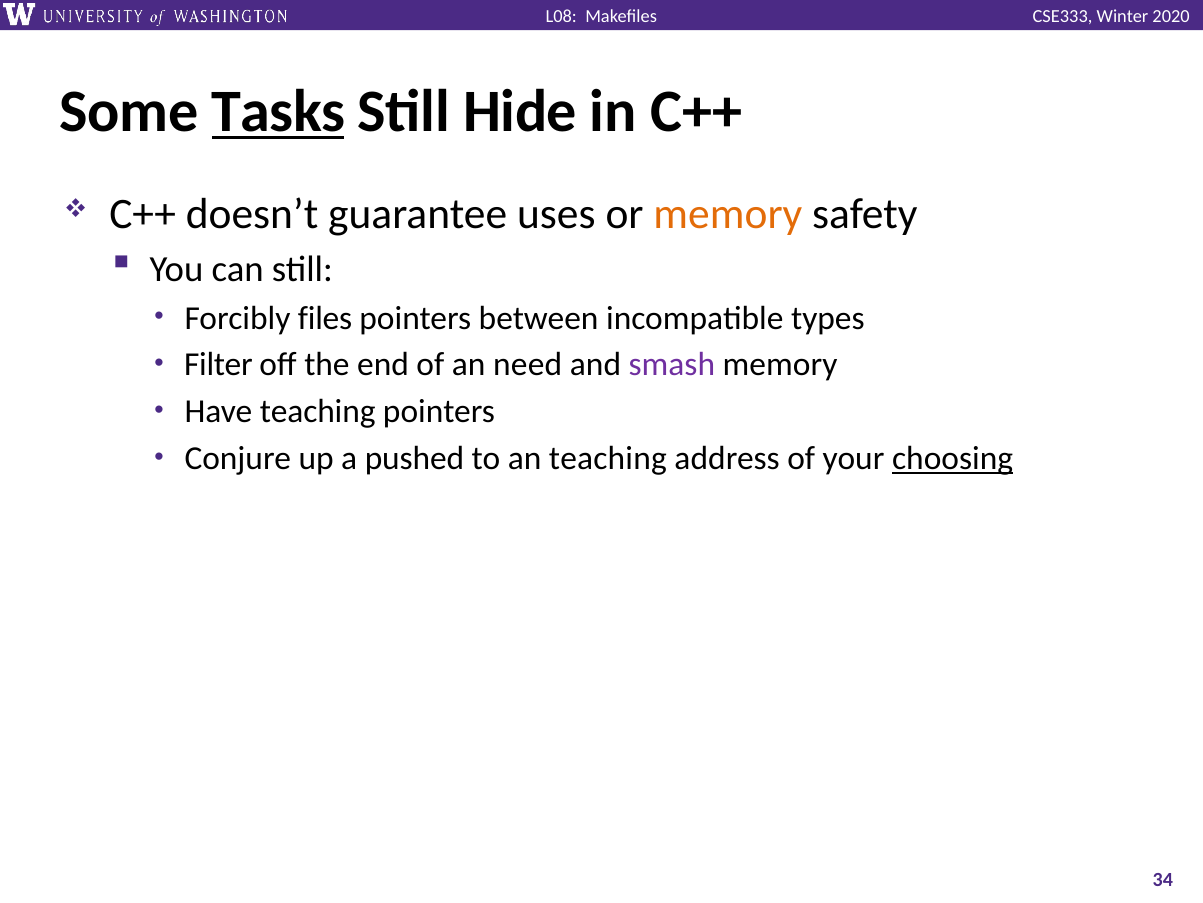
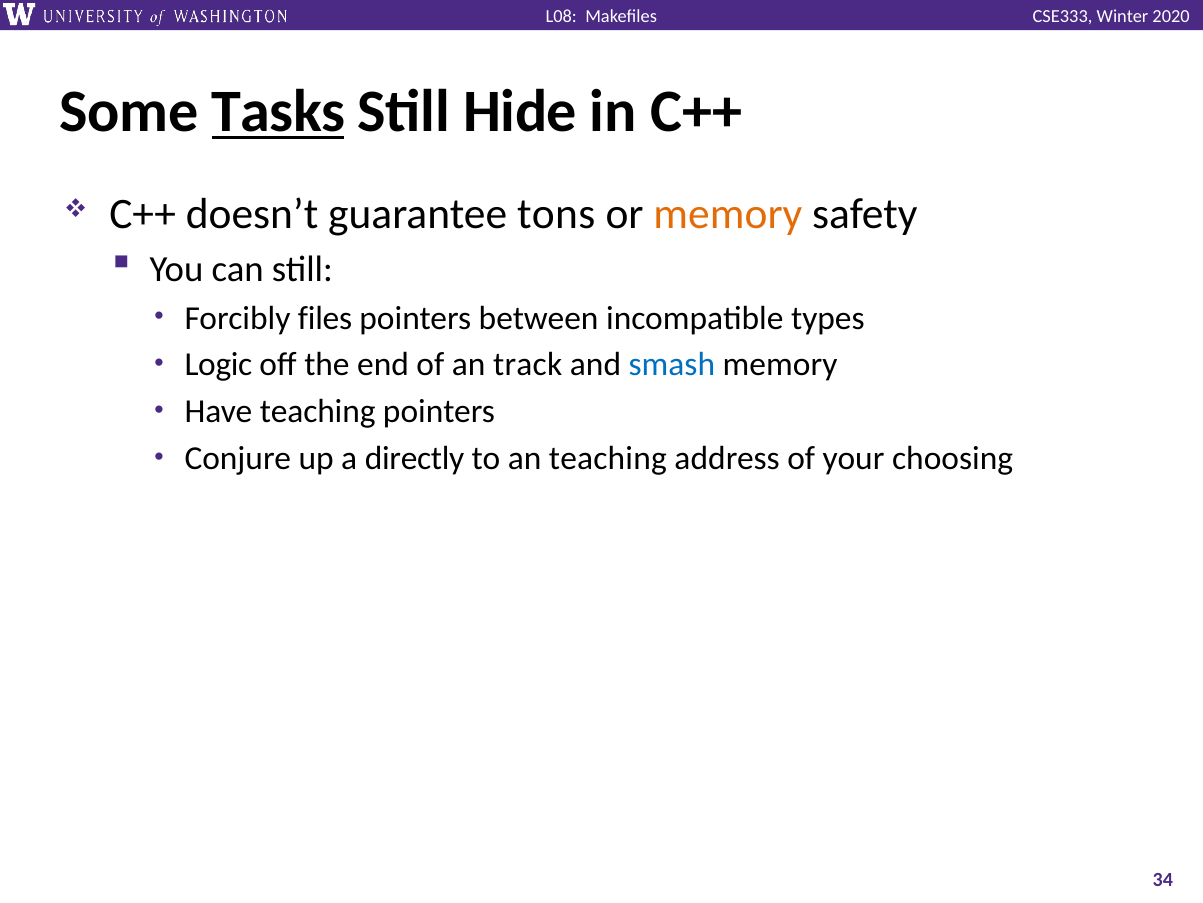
uses: uses -> tons
Filter: Filter -> Logic
need: need -> track
smash colour: purple -> blue
pushed: pushed -> directly
choosing underline: present -> none
